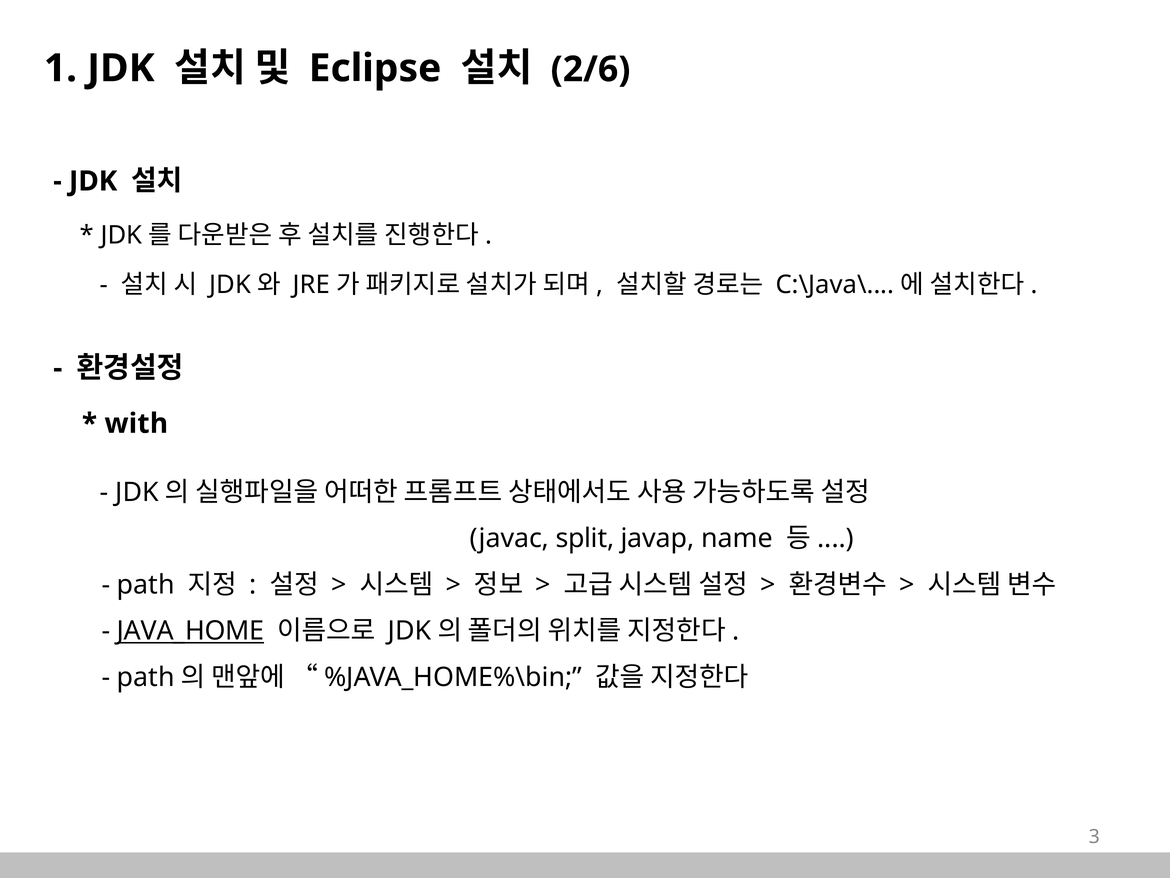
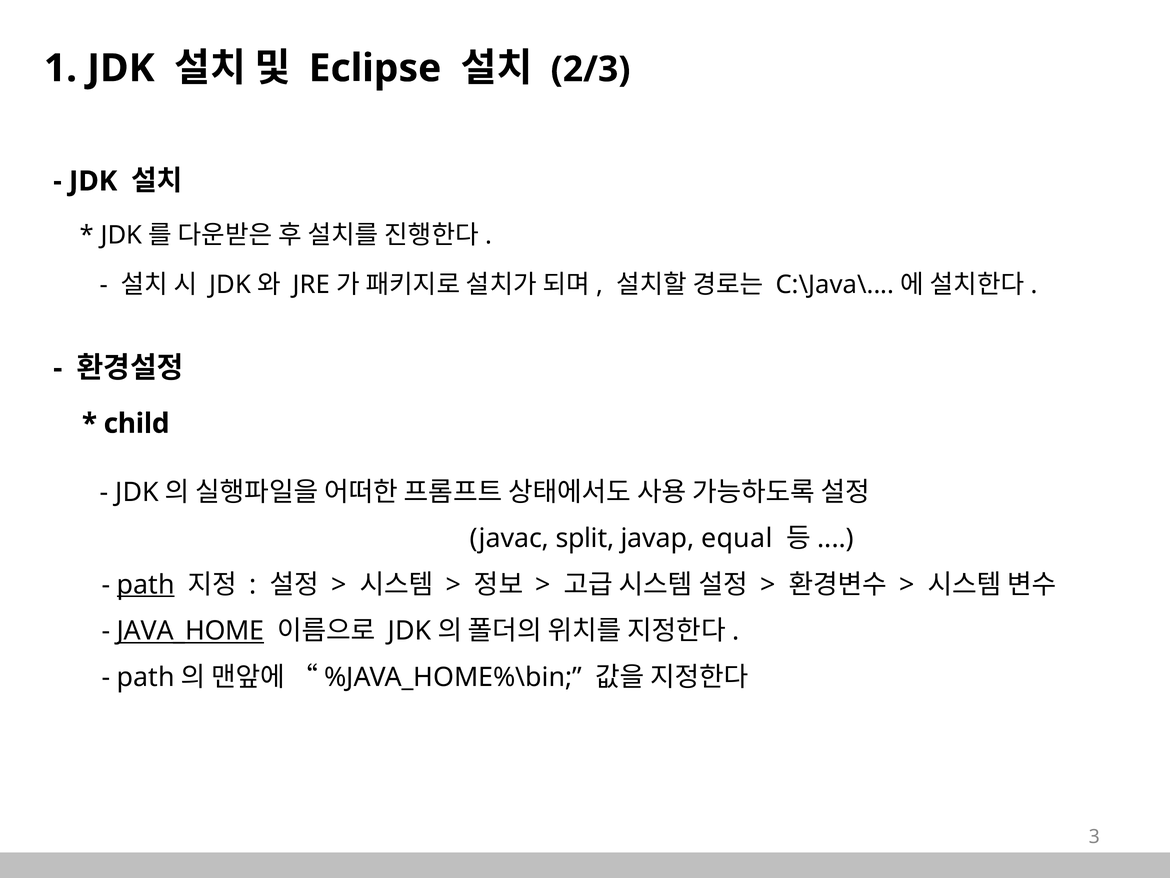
2/6: 2/6 -> 2/3
with: with -> child
name: name -> equal
path underline: none -> present
